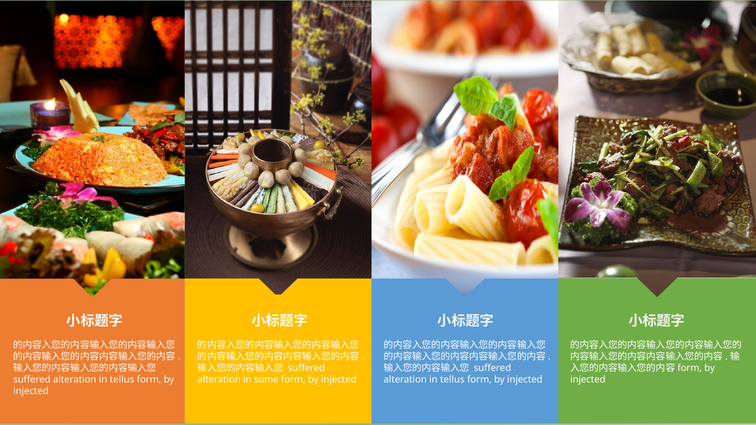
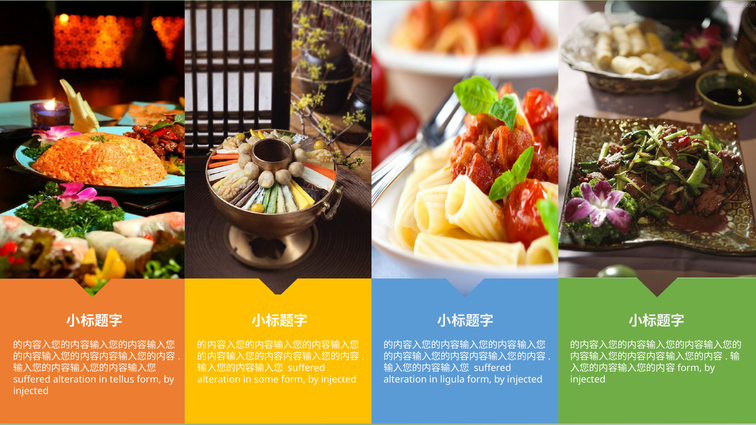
tellus at (452, 380): tellus -> ligula
